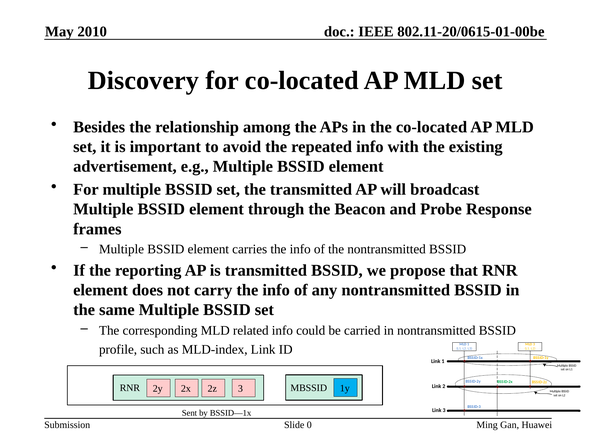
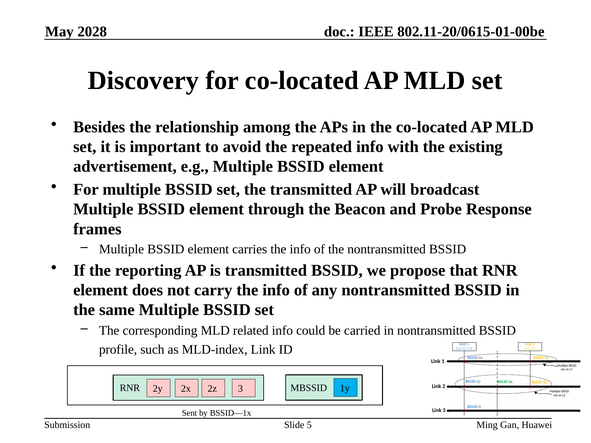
2010: 2010 -> 2028
0: 0 -> 5
